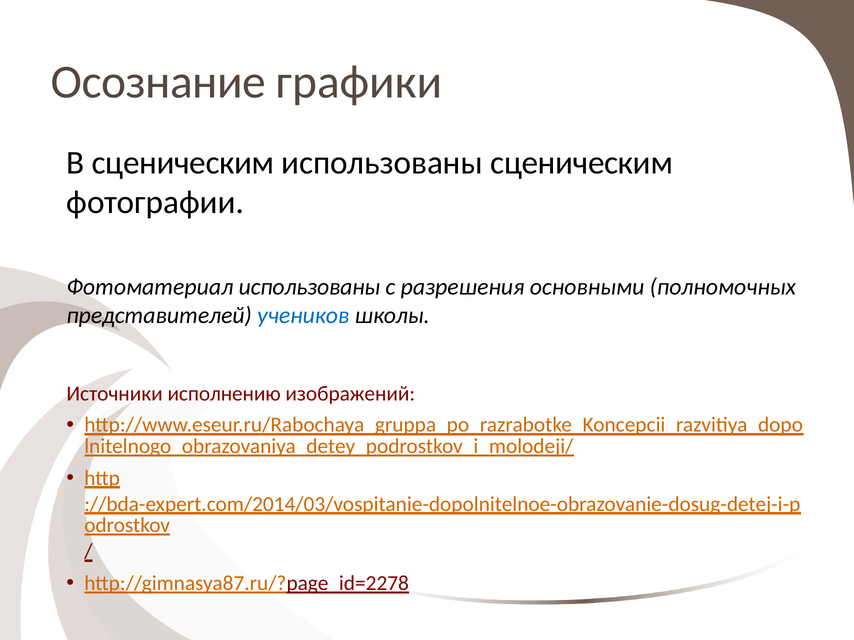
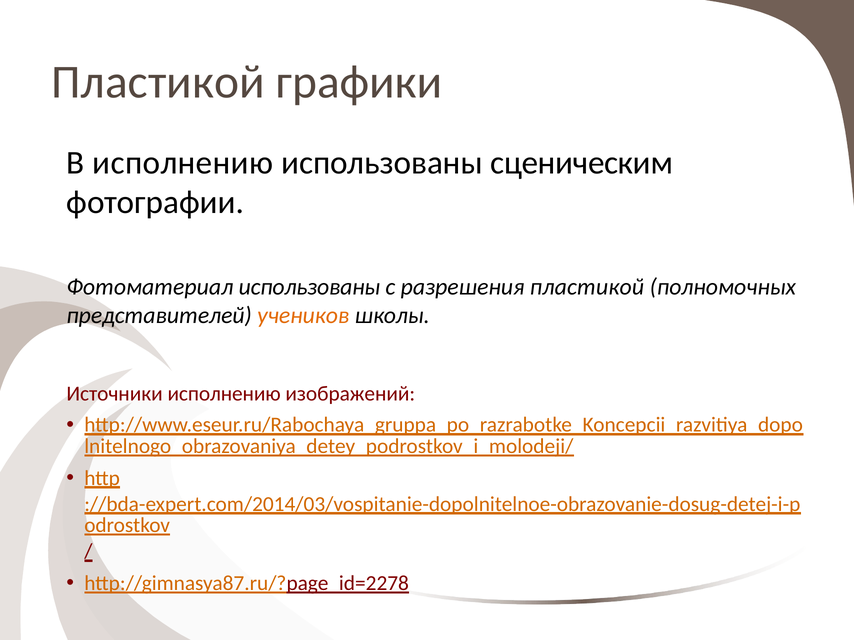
Осознание at (158, 82): Осознание -> Пластикой
В сценическим: сценическим -> исполнению
разрешения основными: основными -> пластикой
учеников colour: blue -> orange
